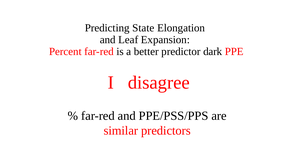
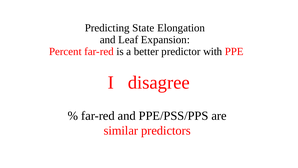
dark: dark -> with
